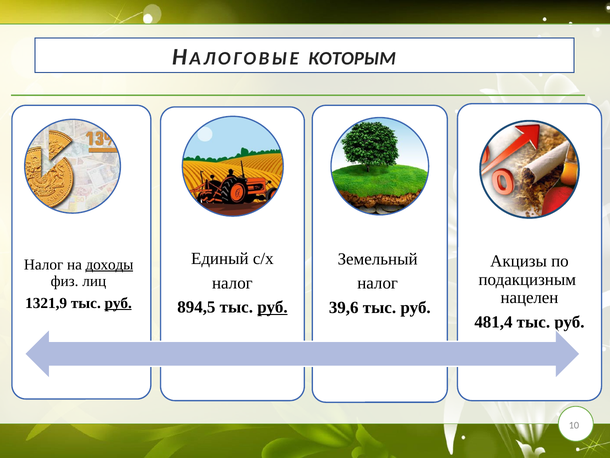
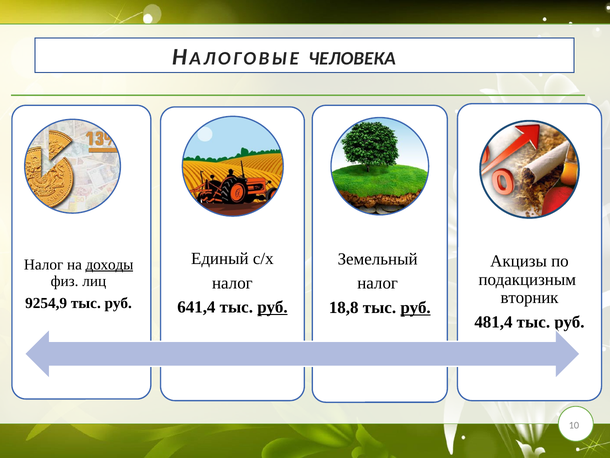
КОТОРЫМ: КОТОРЫМ -> ЧЕЛОВЕКА
нацелен: нацелен -> вторник
1321,9: 1321,9 -> 9254,9
руб at (118, 303) underline: present -> none
894,5: 894,5 -> 641,4
39,6: 39,6 -> 18,8
руб at (416, 307) underline: none -> present
